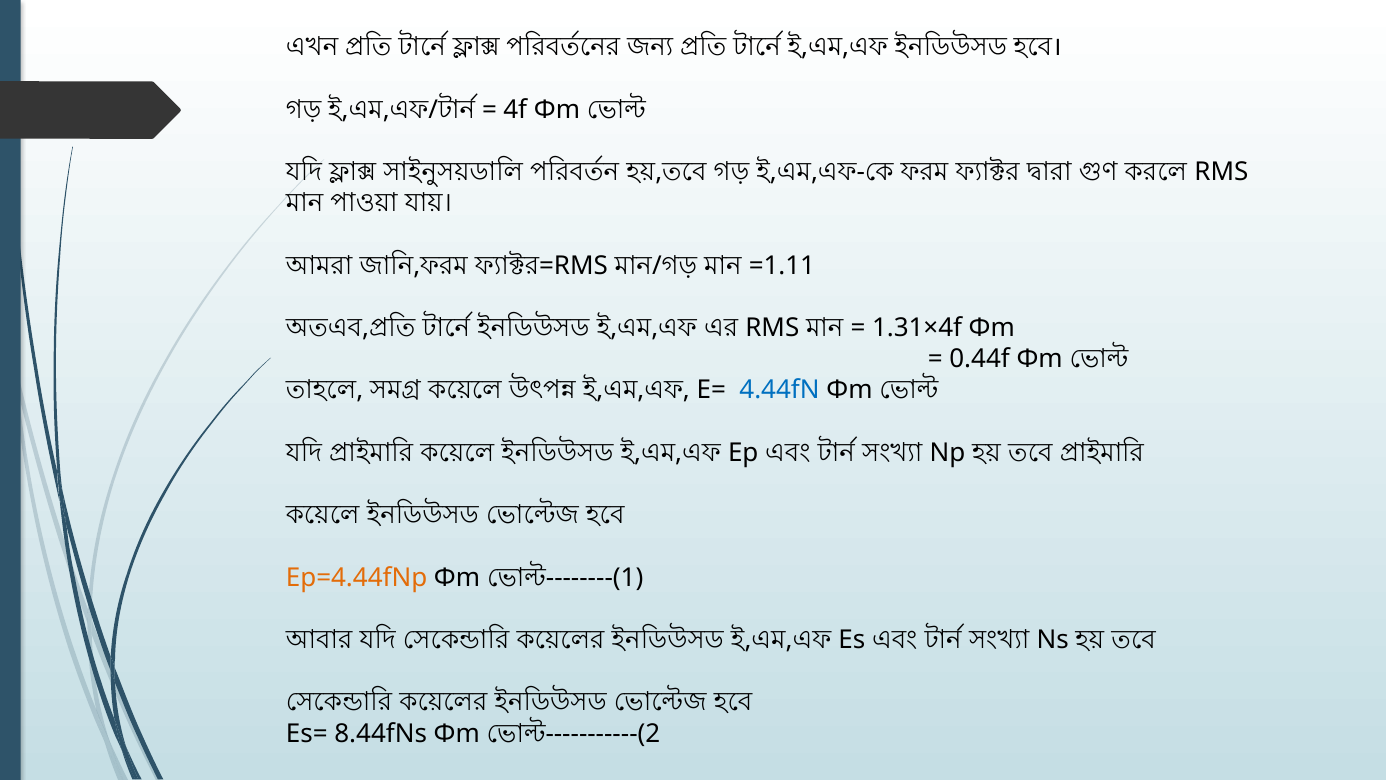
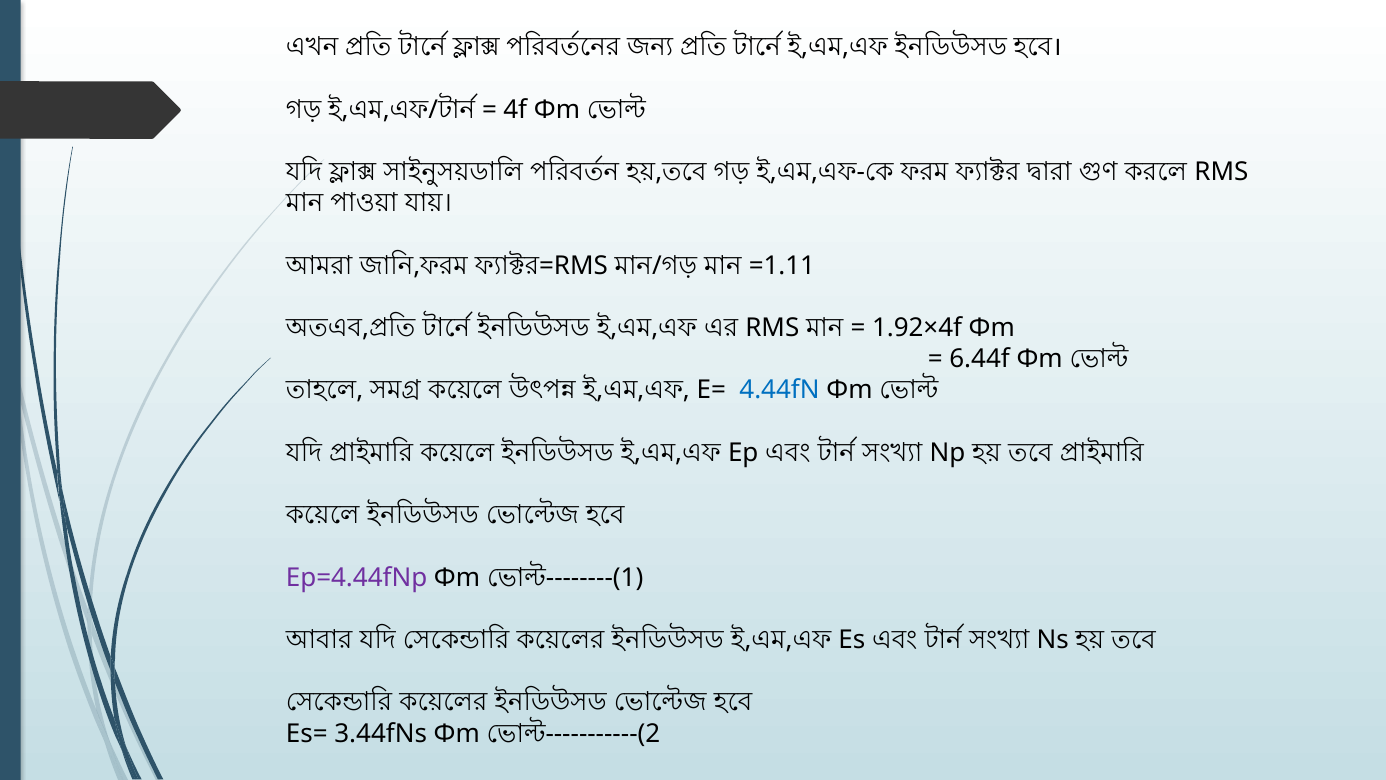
1.31×4f: 1.31×4f -> 1.92×4f
0.44f: 0.44f -> 6.44f
Ep=4.44fNp colour: orange -> purple
8.44fNs: 8.44fNs -> 3.44fNs
